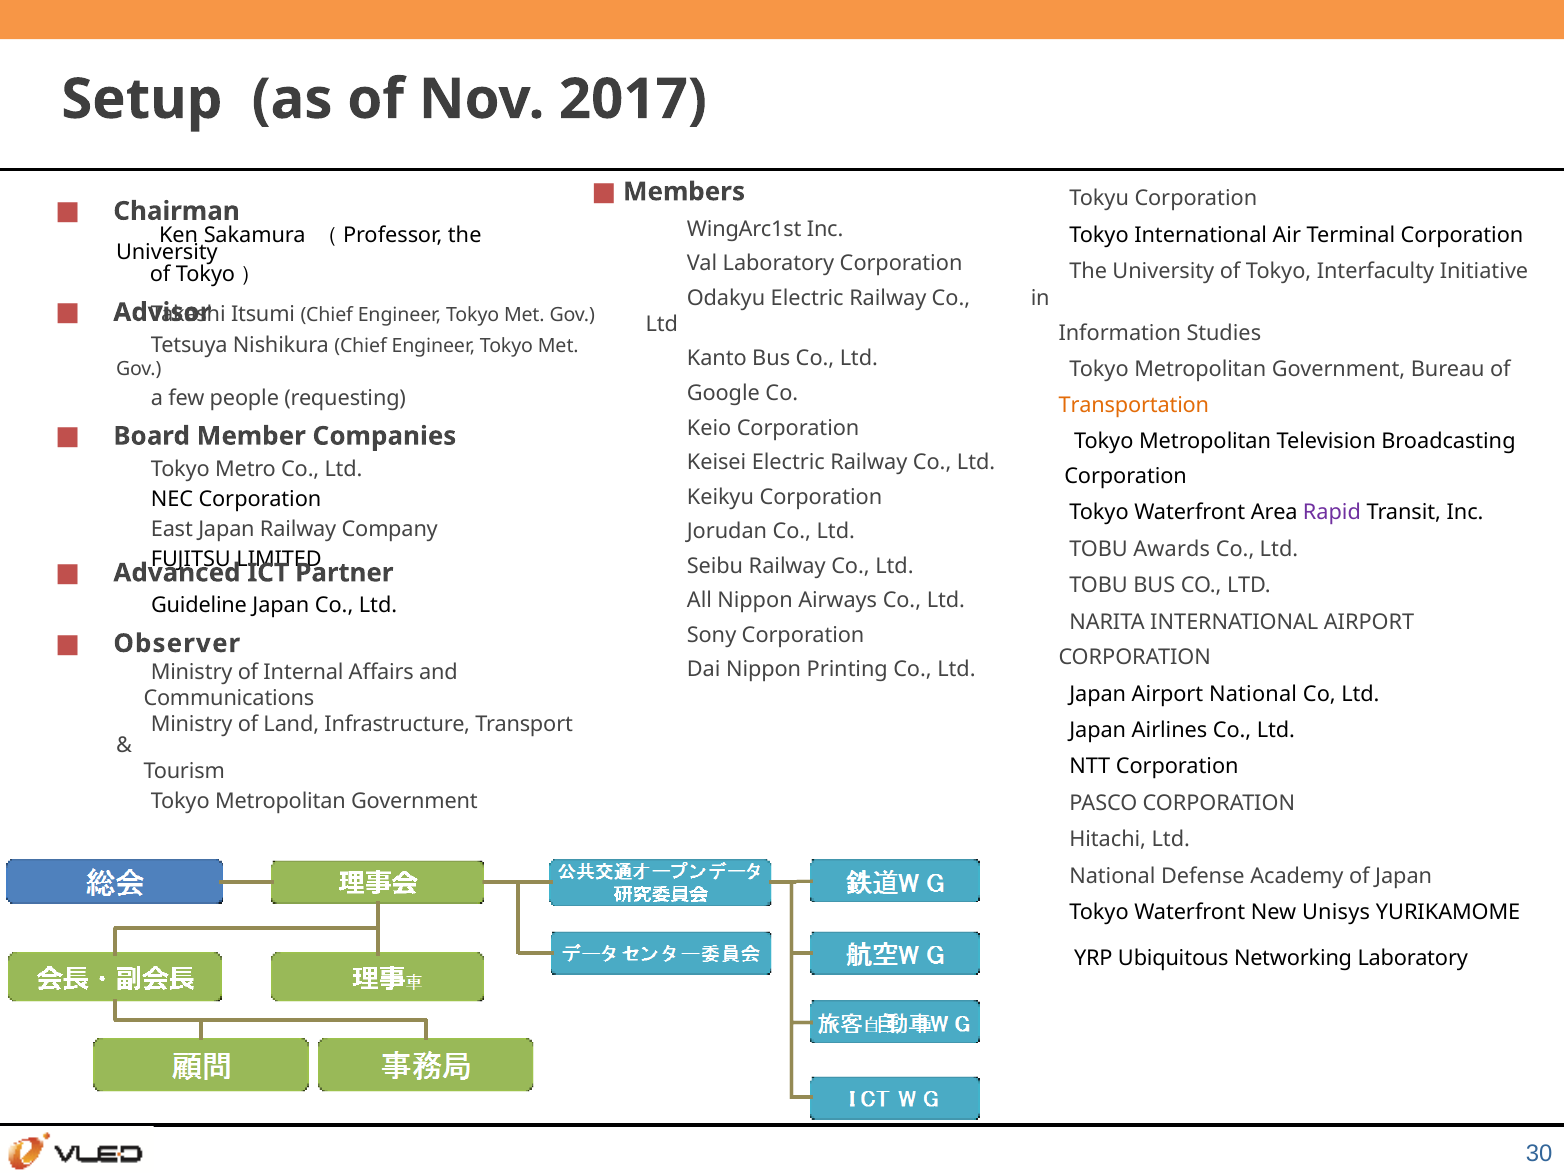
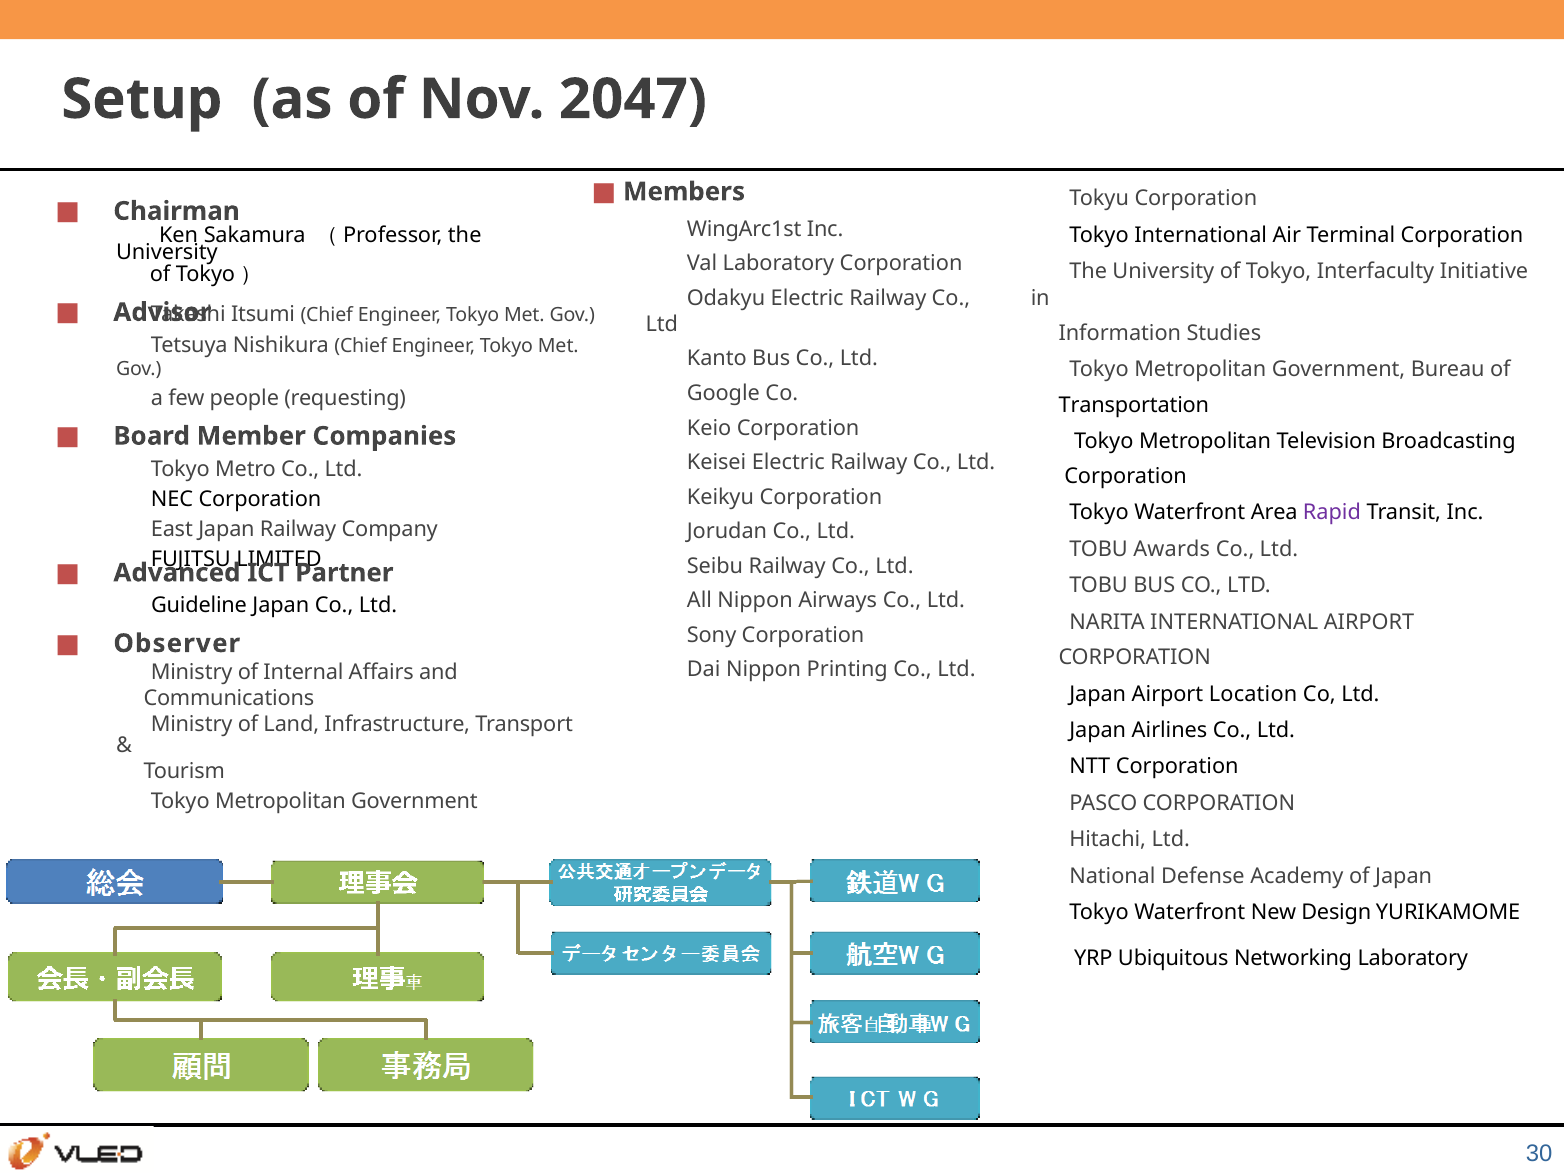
2017: 2017 -> 2047
Transportation colour: orange -> black
Airport National: National -> Location
Unisys: Unisys -> Design
